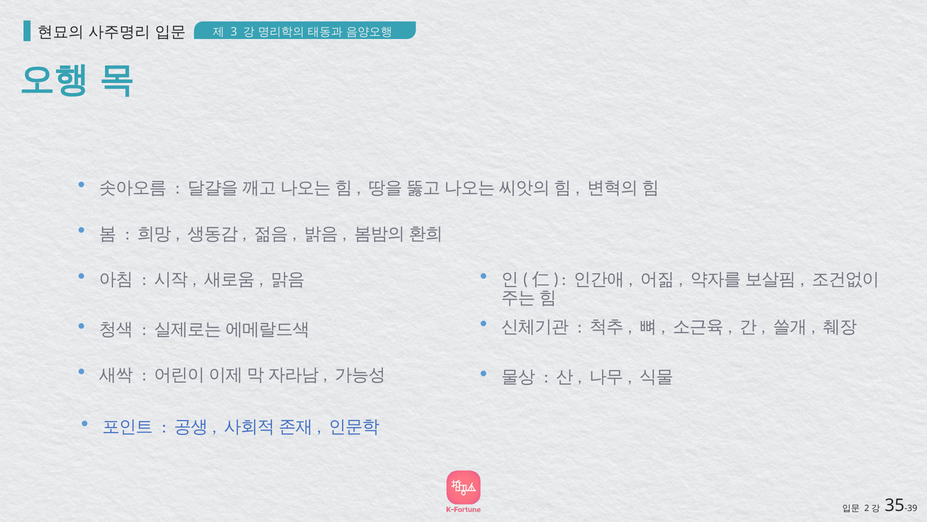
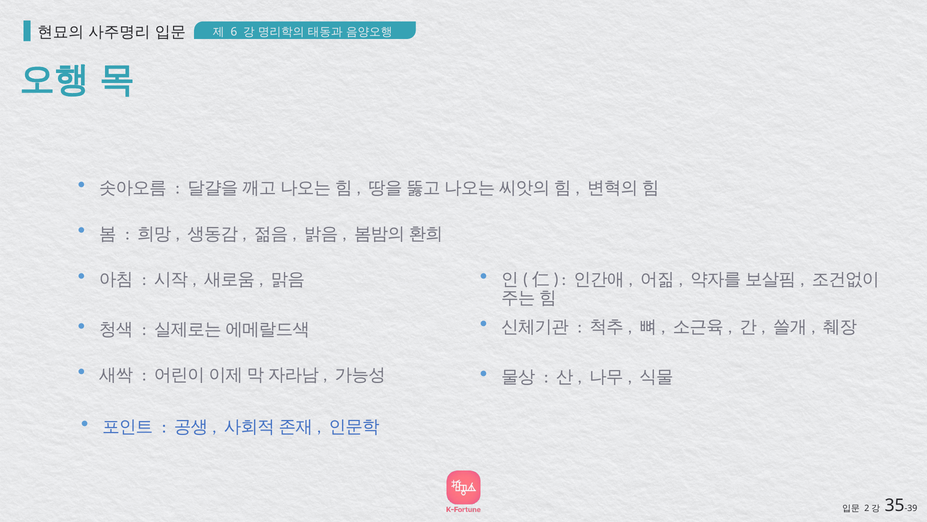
3: 3 -> 6
